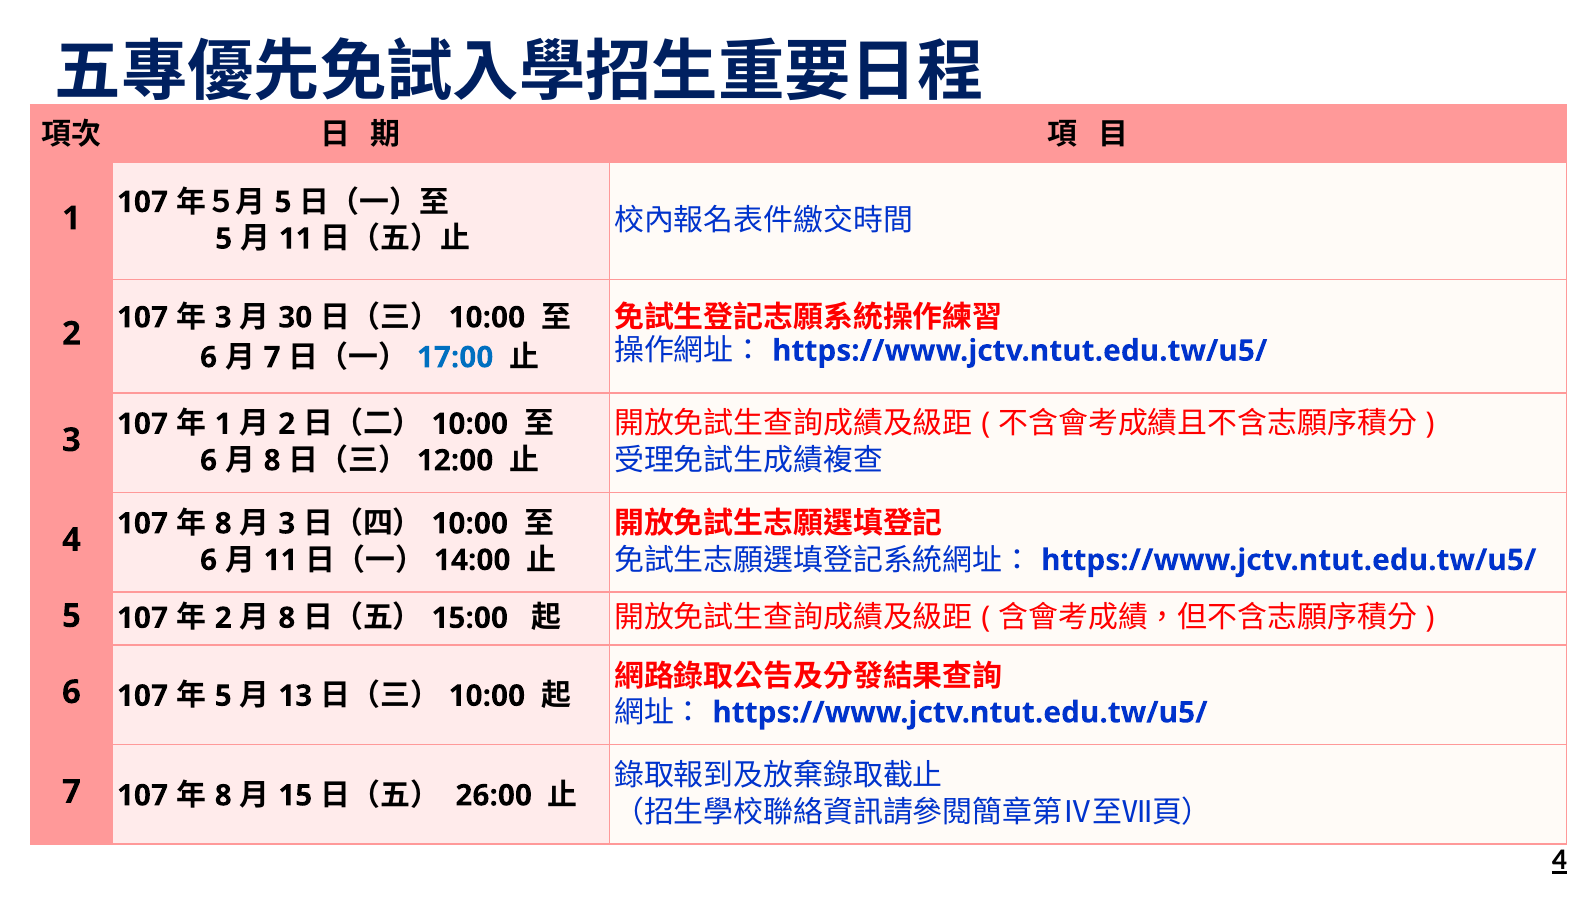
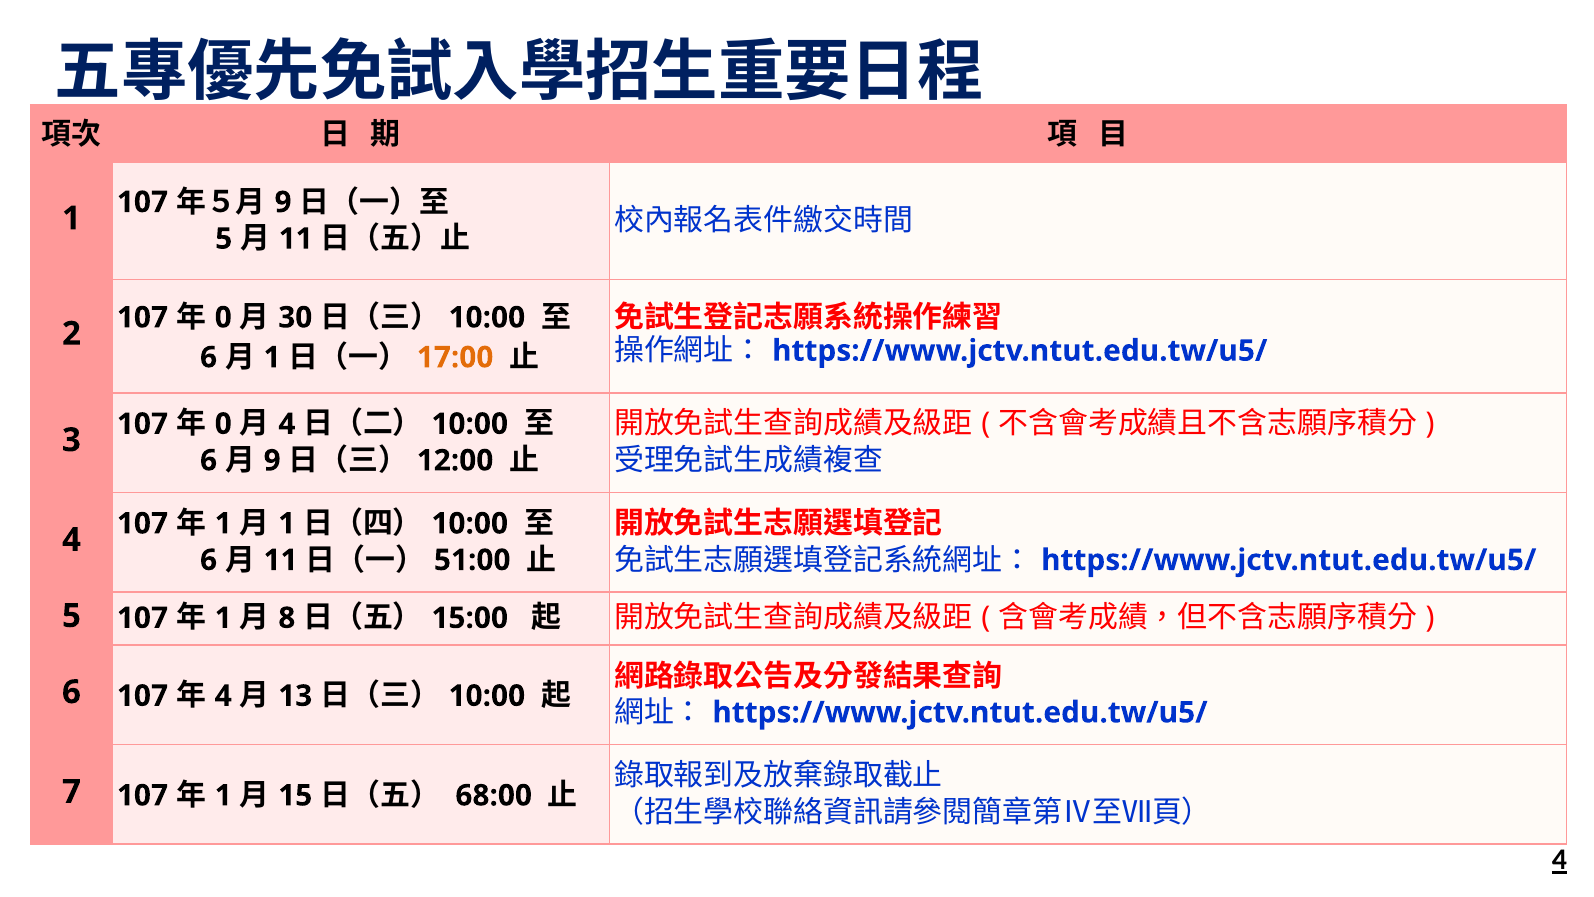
5 at (283, 202): 5 -> 9
3 at (223, 317): 3 -> 0
7 at (272, 357): 7 -> 1
17:00 colour: blue -> orange
1 at (223, 424): 1 -> 0
2 at (287, 424): 2 -> 4
8 at (272, 460): 8 -> 9
8 at (223, 523): 8 -> 1
3 at (287, 523): 3 -> 1
14:00: 14:00 -> 51:00
2 at (223, 618): 2 -> 1
5 at (223, 696): 5 -> 4
8 at (223, 795): 8 -> 1
26:00: 26:00 -> 68:00
